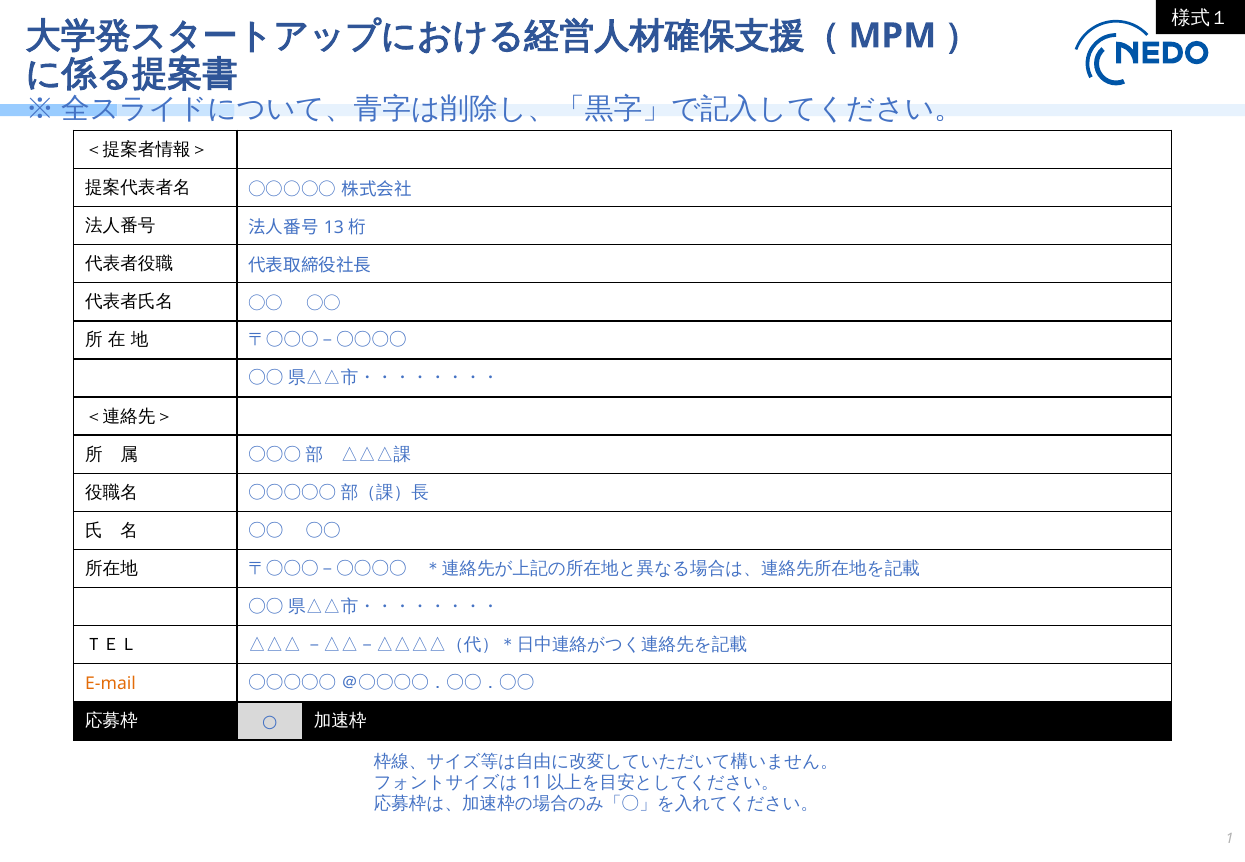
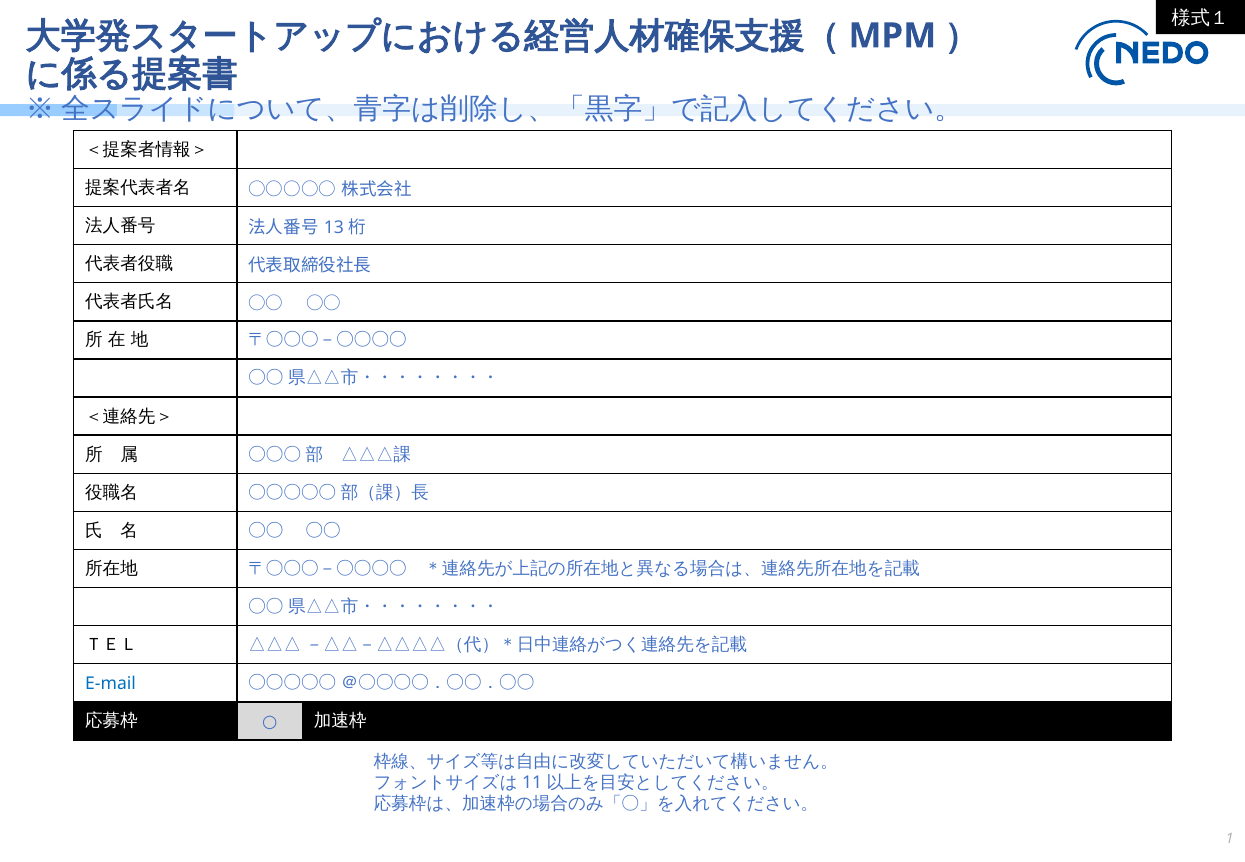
E-mail colour: orange -> blue
